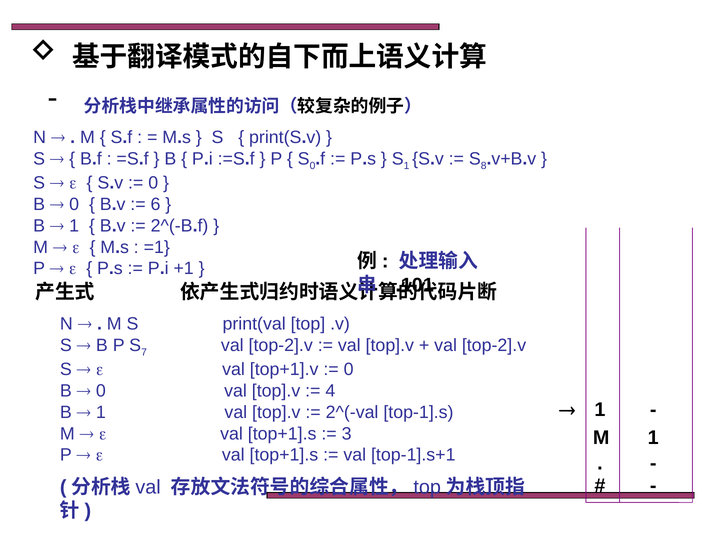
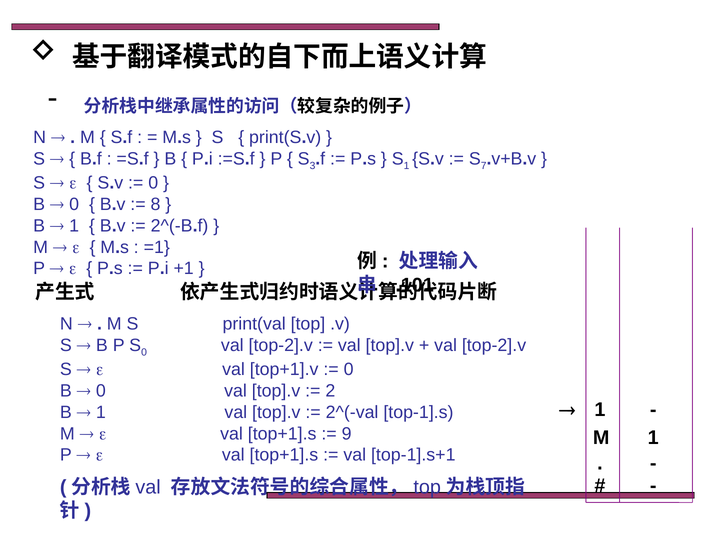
S 0: 0 -> 3
8: 8 -> 7
6: 6 -> 8
S 7: 7 -> 0
4: 4 -> 2
3: 3 -> 9
